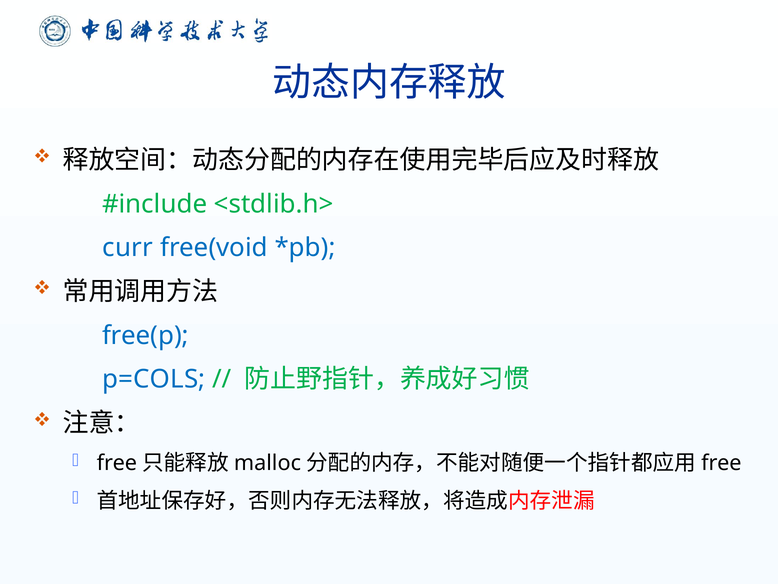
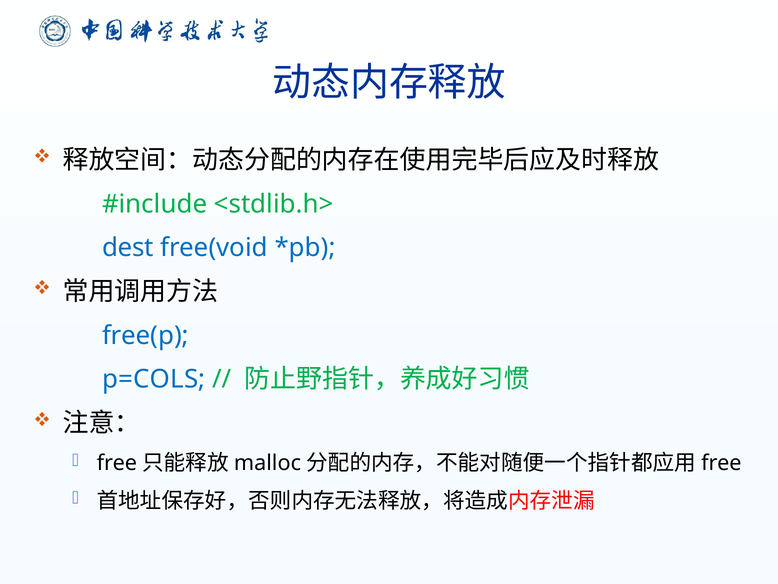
curr: curr -> dest
